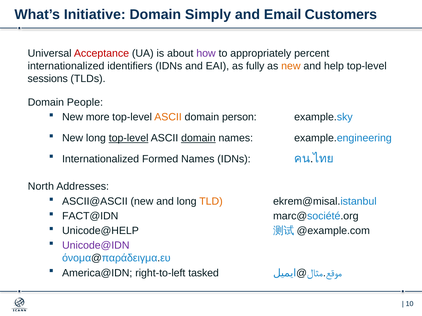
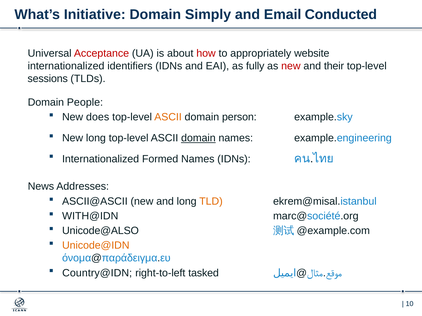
Customers: Customers -> Conducted
how colour: purple -> red
percent: percent -> website
new at (291, 66) colour: orange -> red
help: help -> their
more: more -> does
top-level at (129, 138) underline: present -> none
North: North -> News
FACT@IDN: FACT@IDN -> WITH@IDN
Unicode@HELP: Unicode@HELP -> Unicode@ALSO
Unicode@IDN colour: purple -> orange
America@IDN: America@IDN -> Country@IDN
